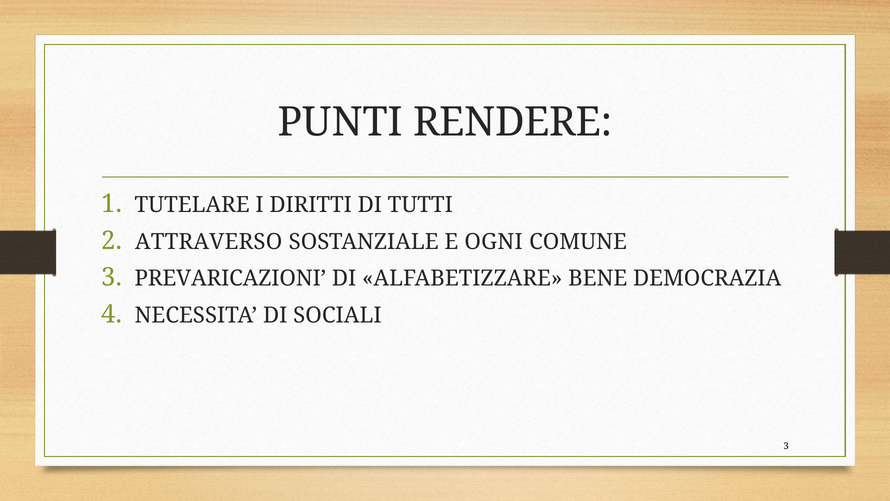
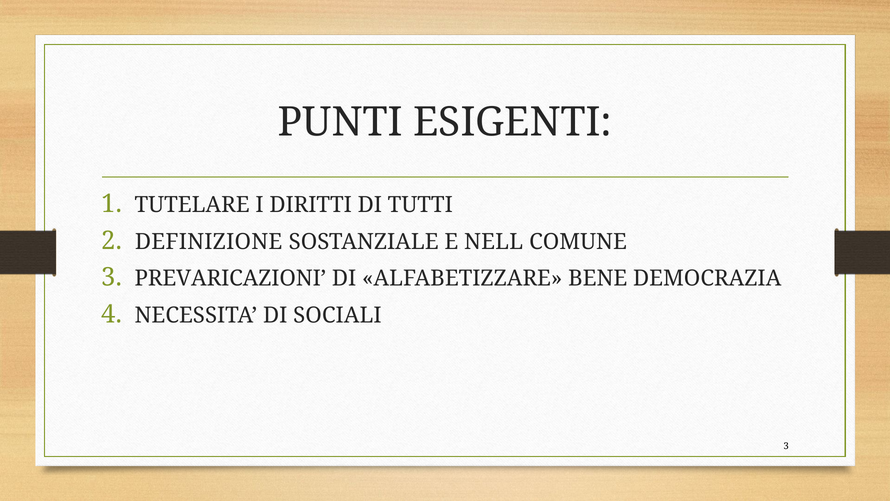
RENDERE: RENDERE -> ESIGENTI
ATTRAVERSO: ATTRAVERSO -> DEFINIZIONE
OGNI: OGNI -> NELL
